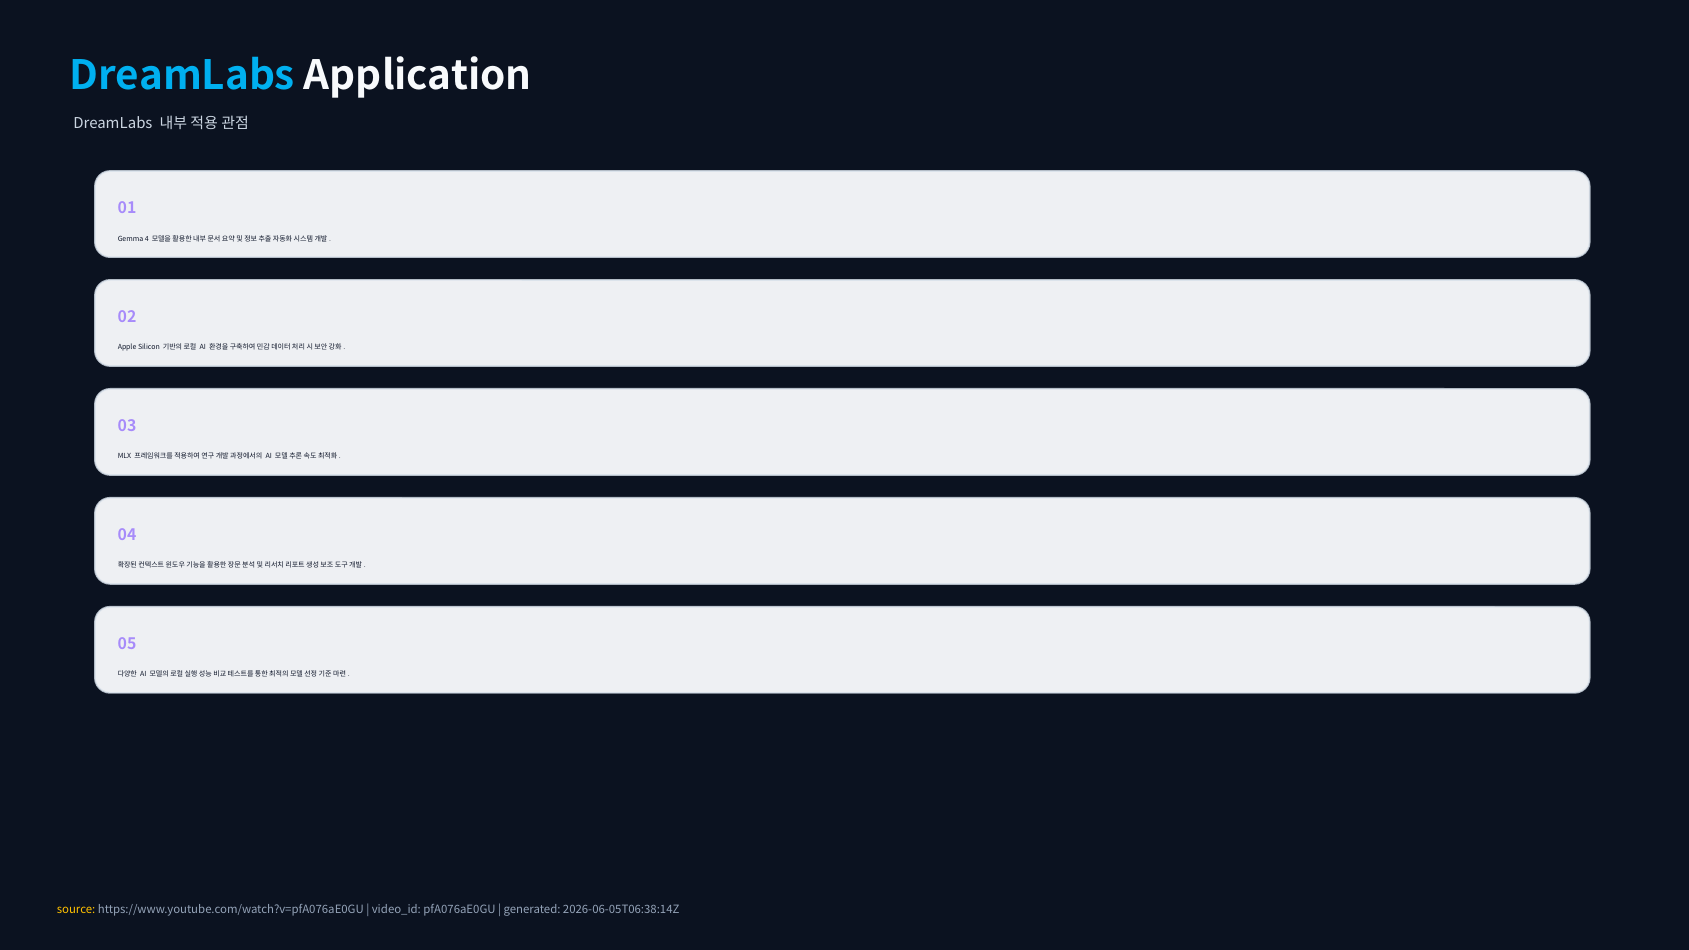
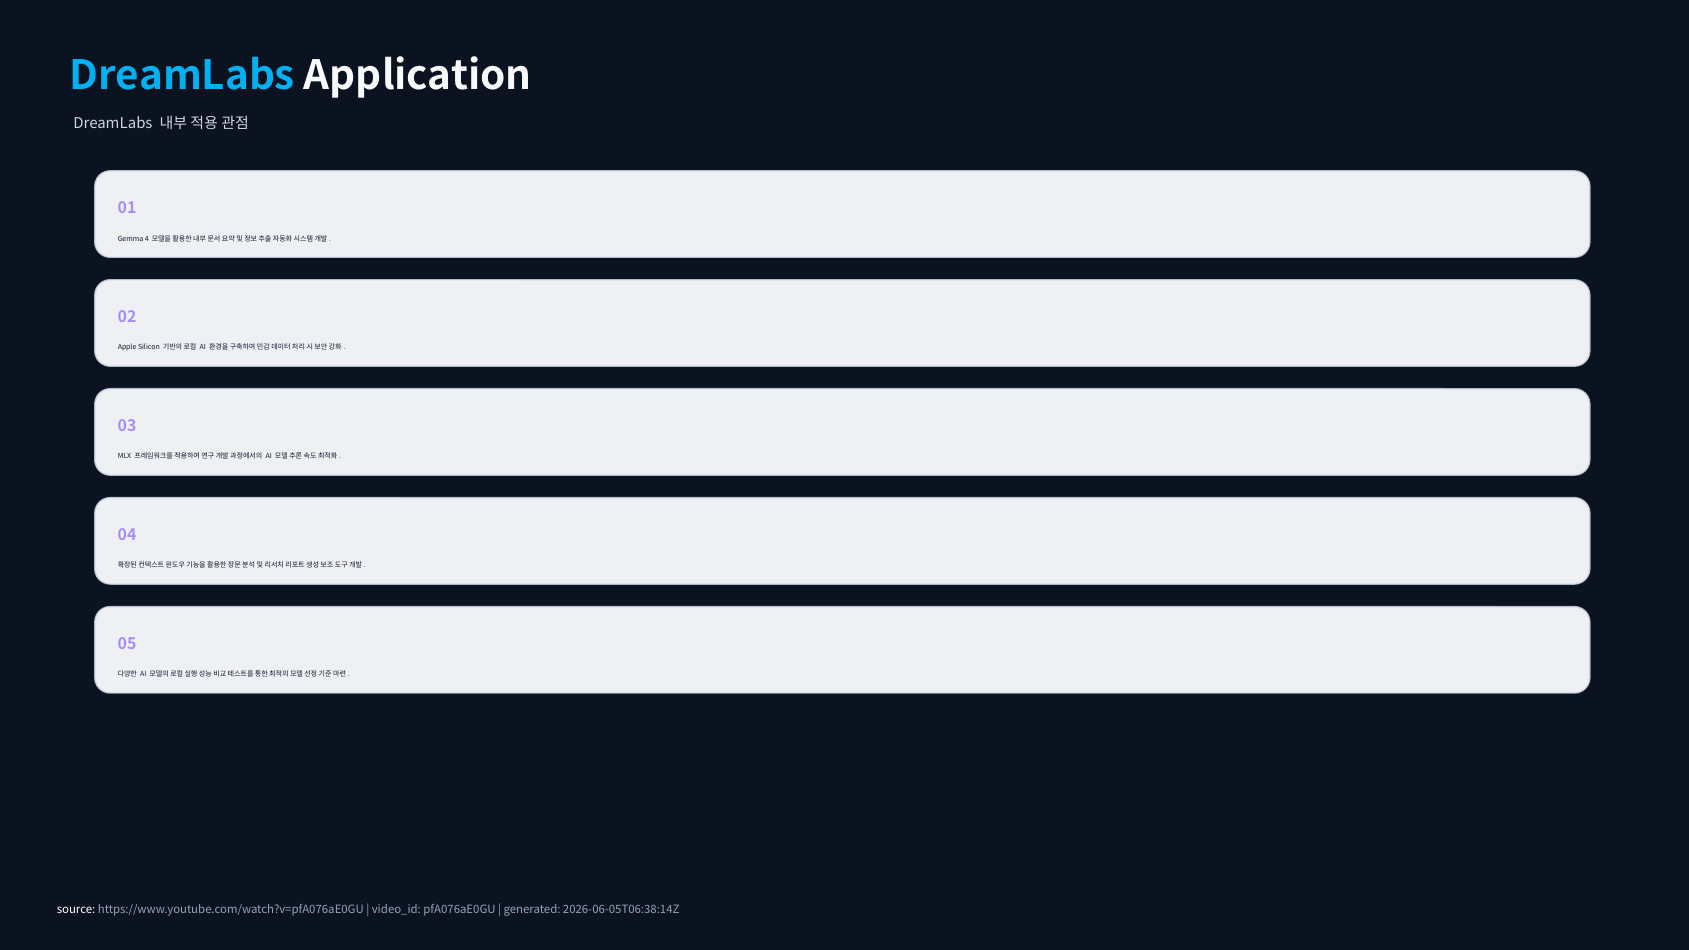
source colour: yellow -> white
